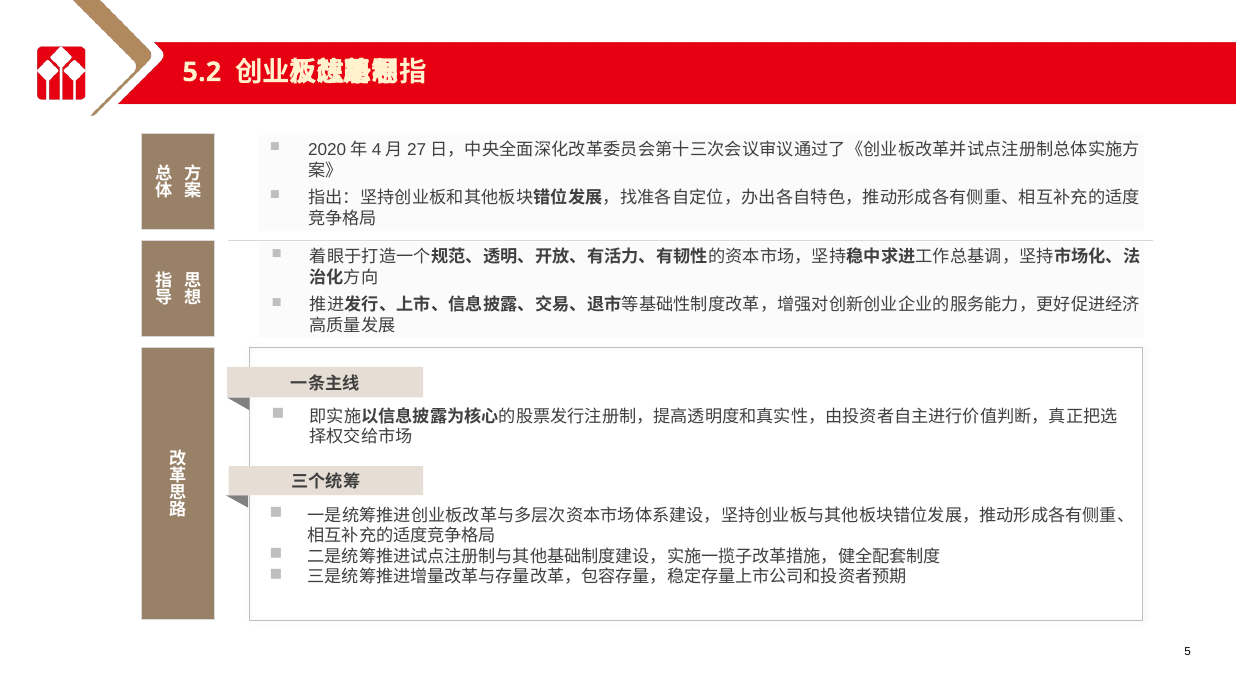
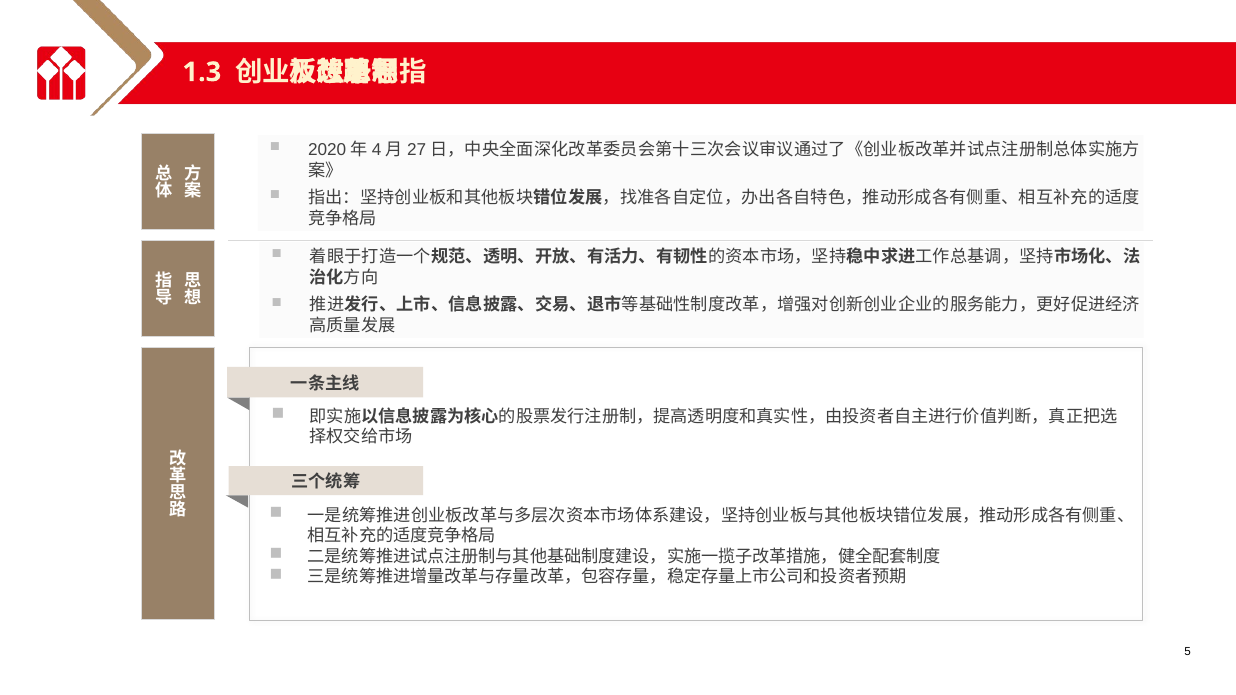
5.2: 5.2 -> 1.3
